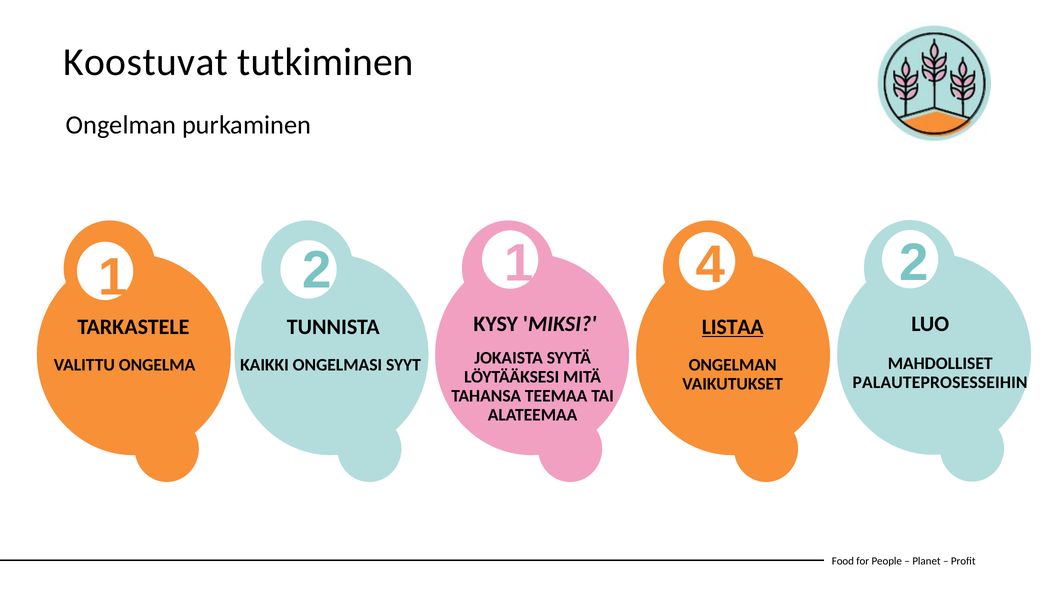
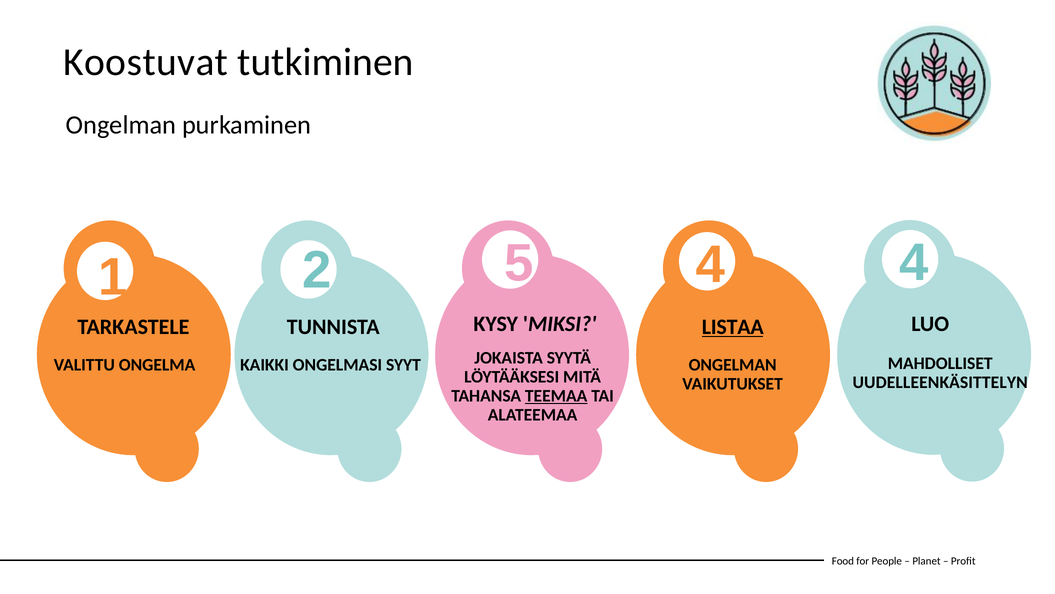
2 1: 1 -> 5
1 2: 2 -> 4
PALAUTEPROSESSEIHIN: PALAUTEPROSESSEIHIN -> UUDELLEENKÄSITTELYN
TEEMAA underline: none -> present
